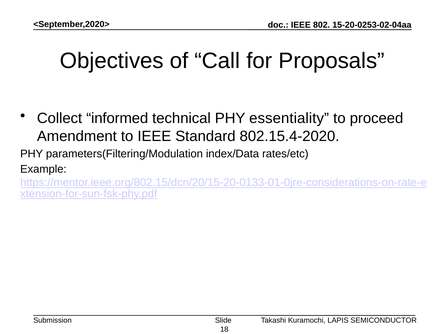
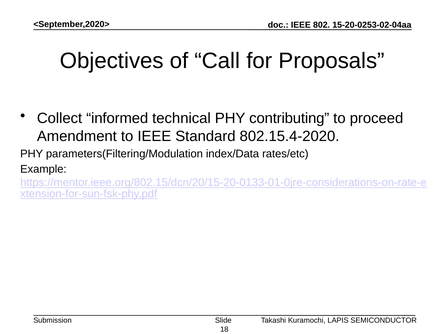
essentiality: essentiality -> contributing
